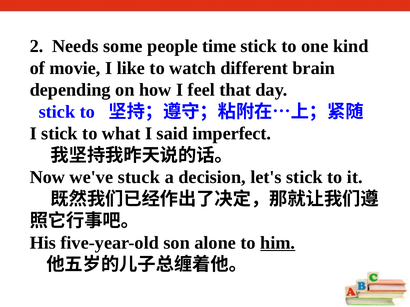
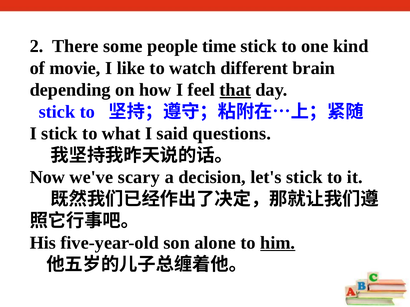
Needs: Needs -> There
that underline: none -> present
imperfect: imperfect -> questions
stuck: stuck -> scary
